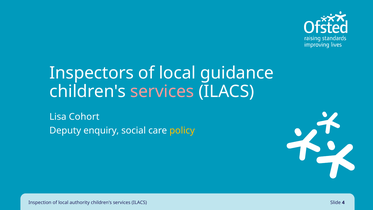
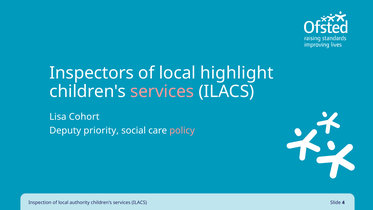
guidance: guidance -> highlight
enquiry: enquiry -> priority
policy colour: yellow -> pink
